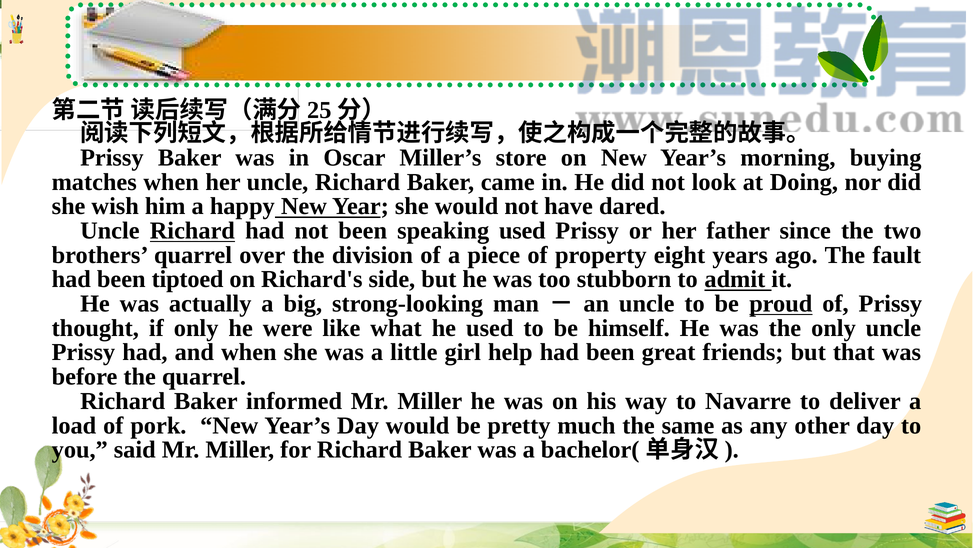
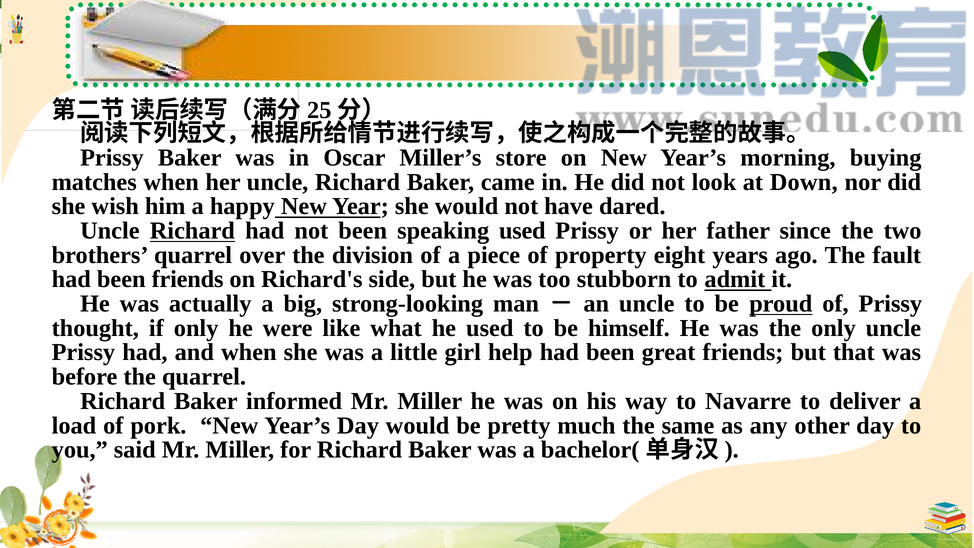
Doing: Doing -> Down
been tiptoed: tiptoed -> friends
